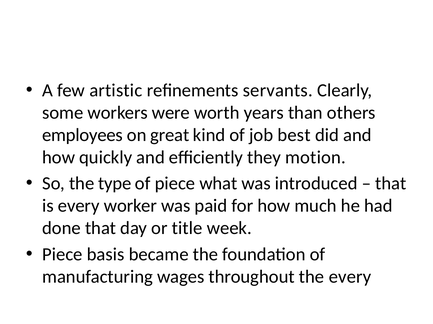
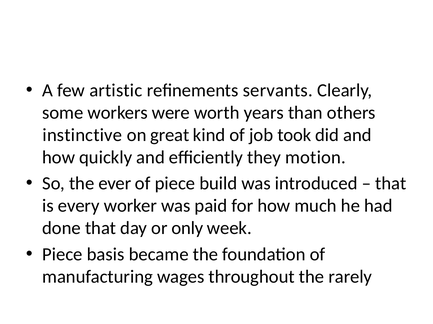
employees: employees -> instinctive
best: best -> took
type: type -> ever
what: what -> build
title: title -> only
the every: every -> rarely
